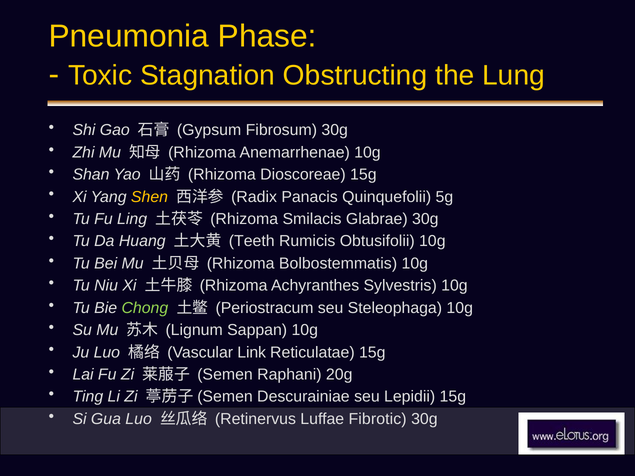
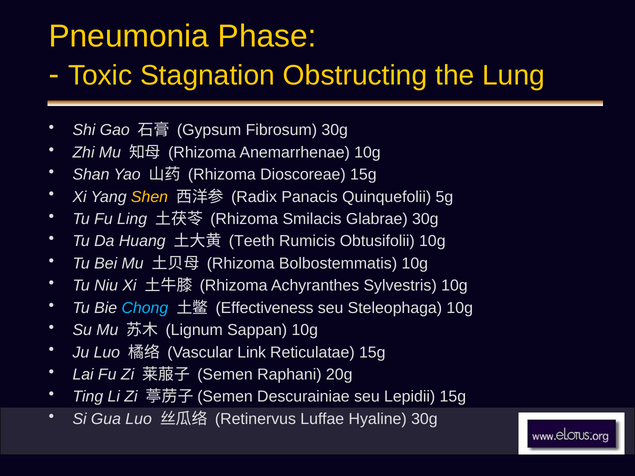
Chong colour: light green -> light blue
Periostracum: Periostracum -> Effectiveness
Fibrotic: Fibrotic -> Hyaline
